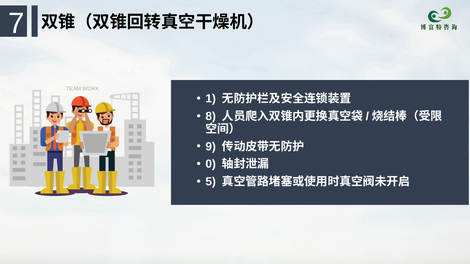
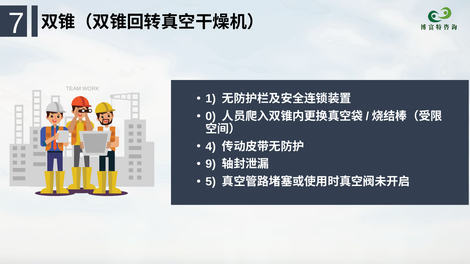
8: 8 -> 0
9: 9 -> 4
0: 0 -> 9
